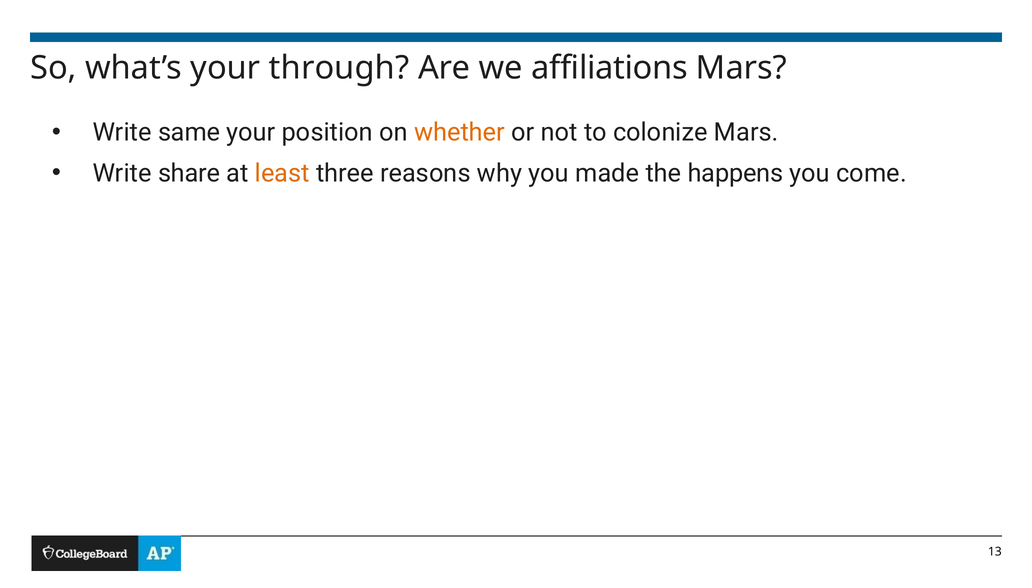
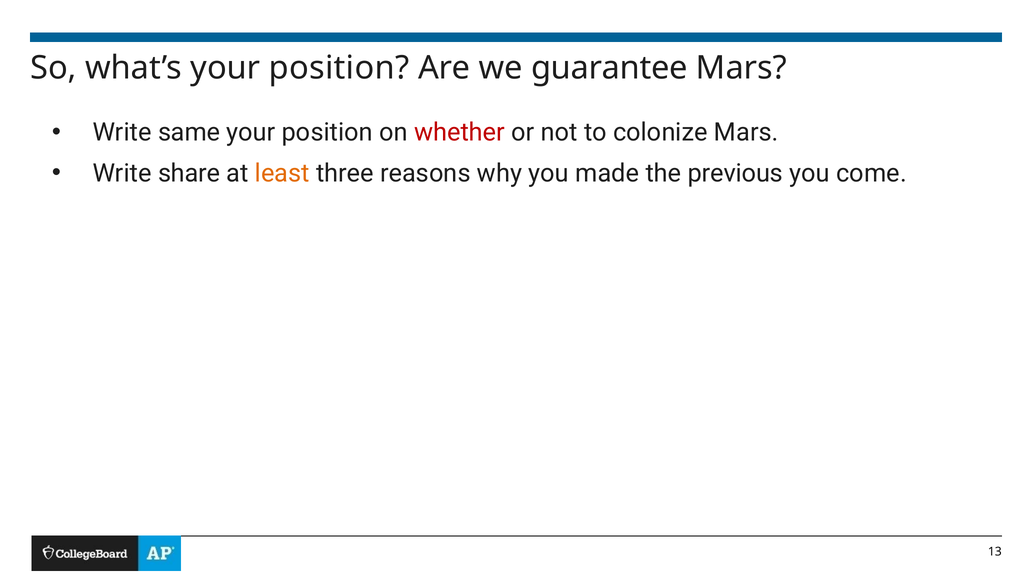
what’s your through: through -> position
affiliations: affiliations -> guarantee
whether colour: orange -> red
happens: happens -> previous
